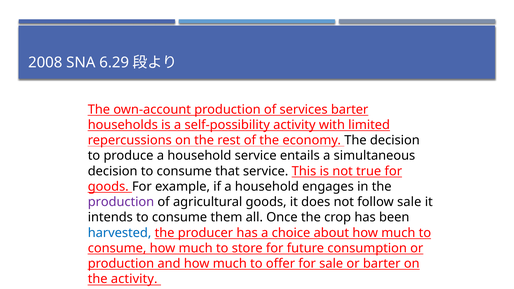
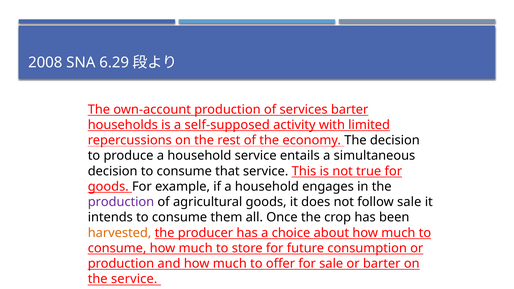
self-possibility: self-possibility -> self-supposed
harvested colour: blue -> orange
the activity: activity -> service
